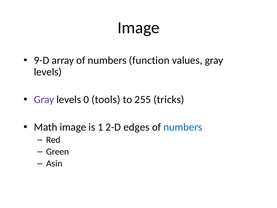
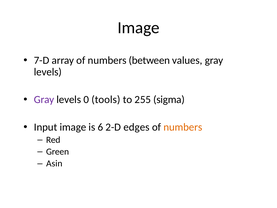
9-D: 9-D -> 7-D
function: function -> between
tricks: tricks -> sigma
Math: Math -> Input
1: 1 -> 6
numbers at (183, 127) colour: blue -> orange
